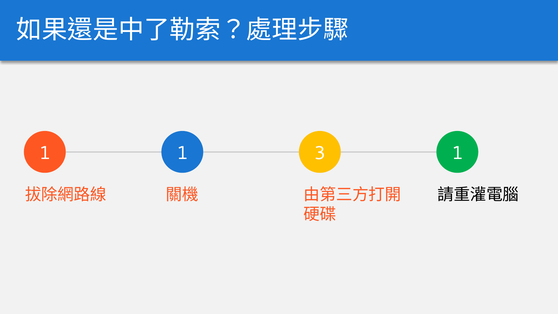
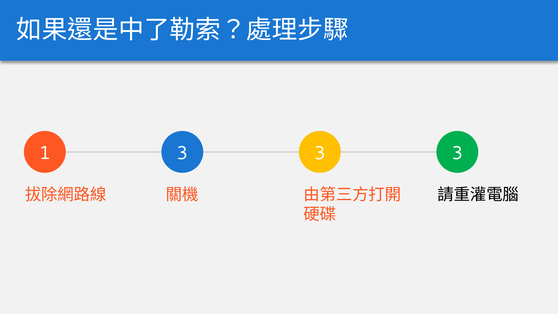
1 1: 1 -> 3
1 at (457, 153): 1 -> 3
